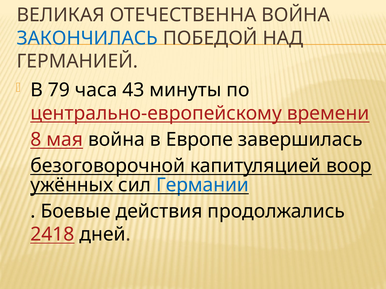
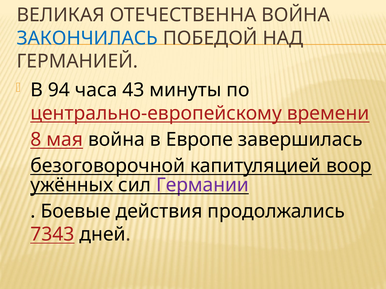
79: 79 -> 94
Германии colour: blue -> purple
2418: 2418 -> 7343
